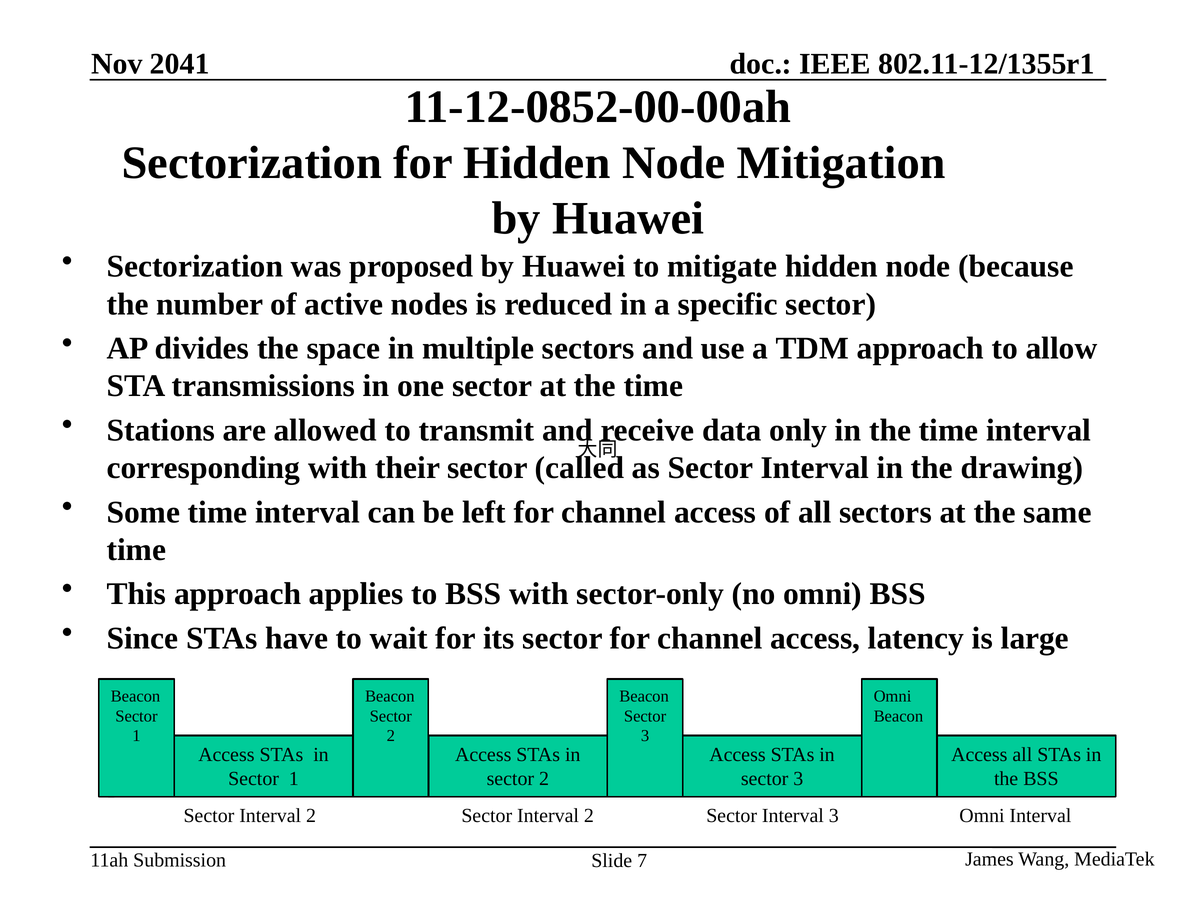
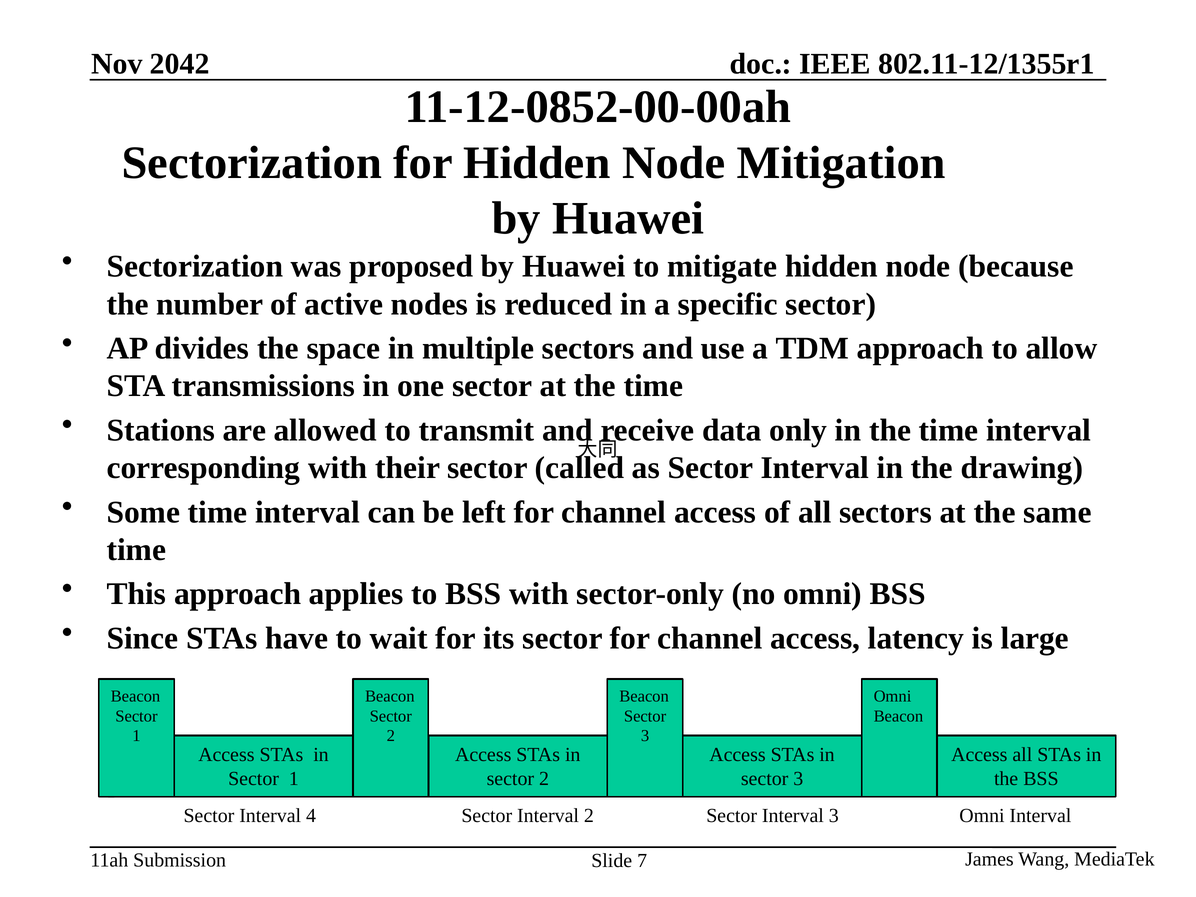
2041: 2041 -> 2042
2 at (311, 816): 2 -> 4
